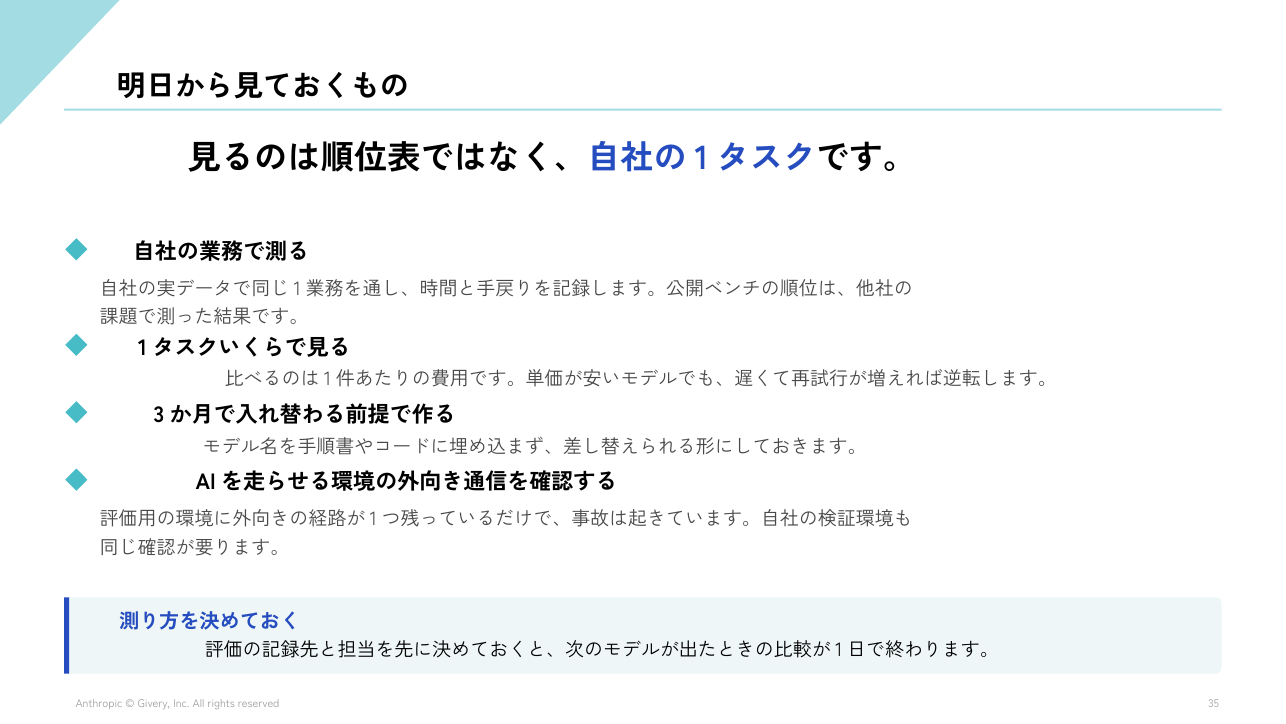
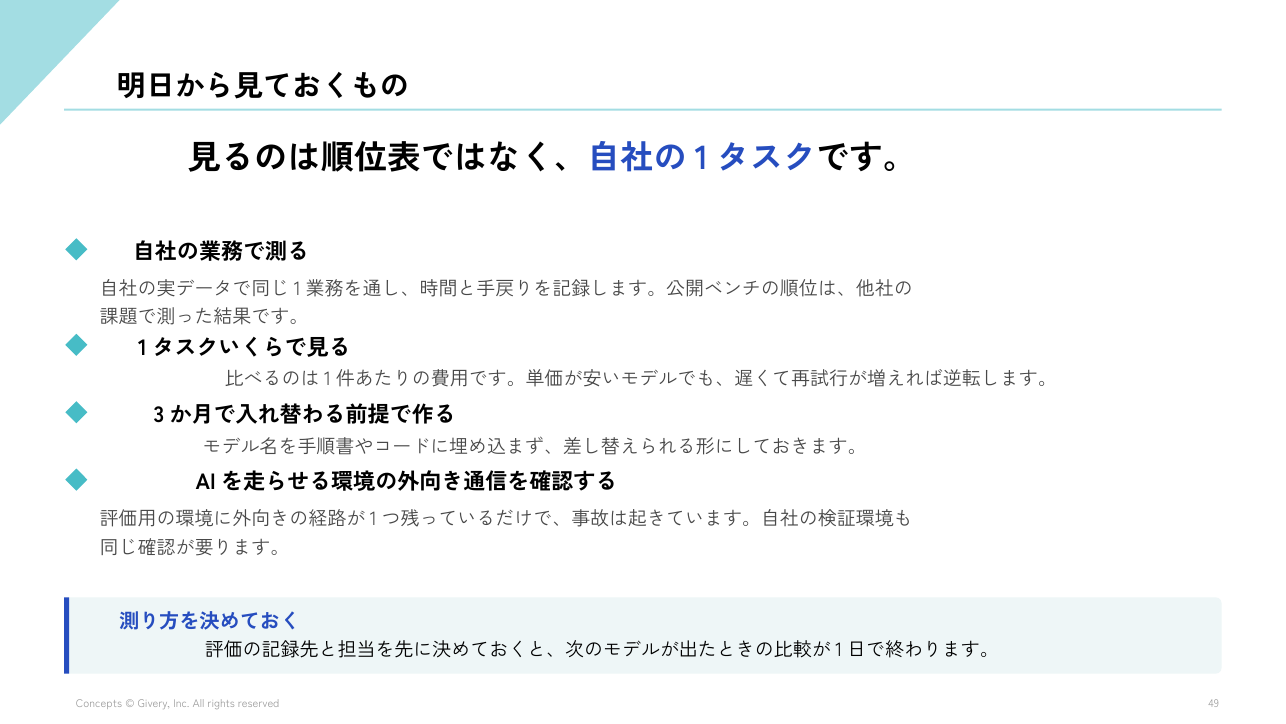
Anthropic: Anthropic -> Concepts
35: 35 -> 49
